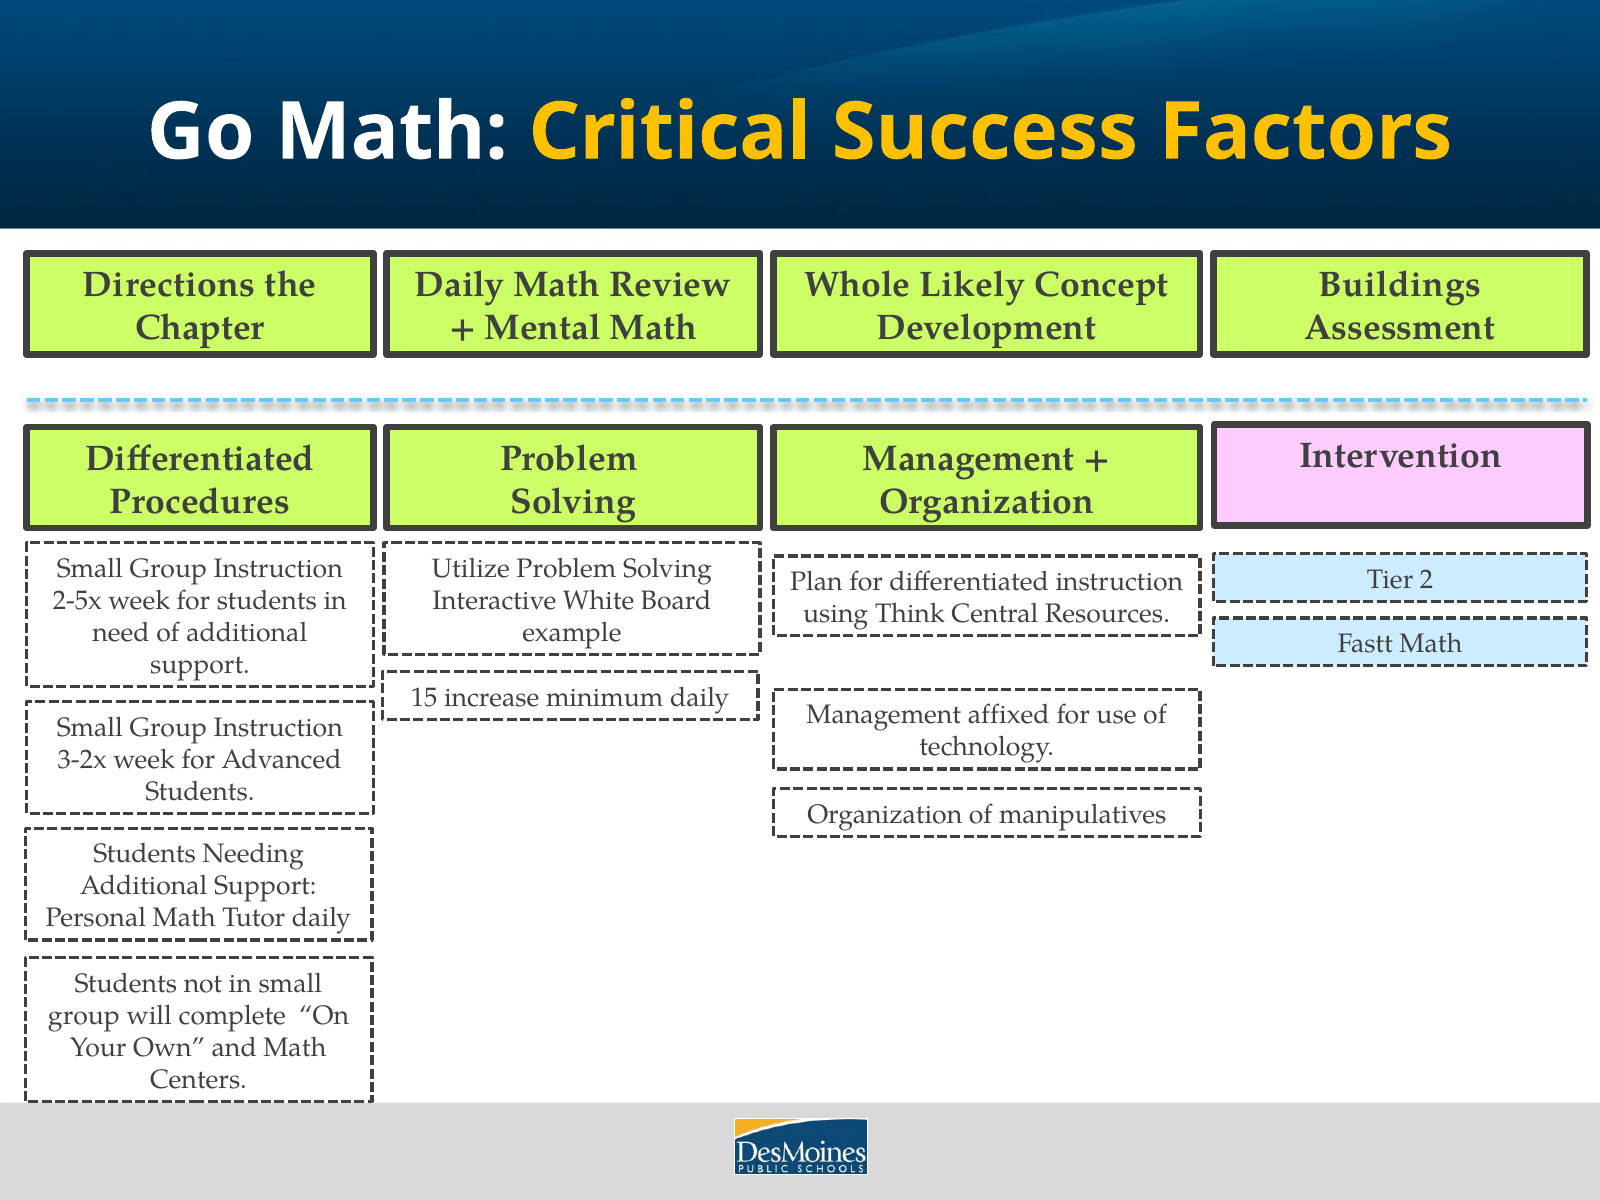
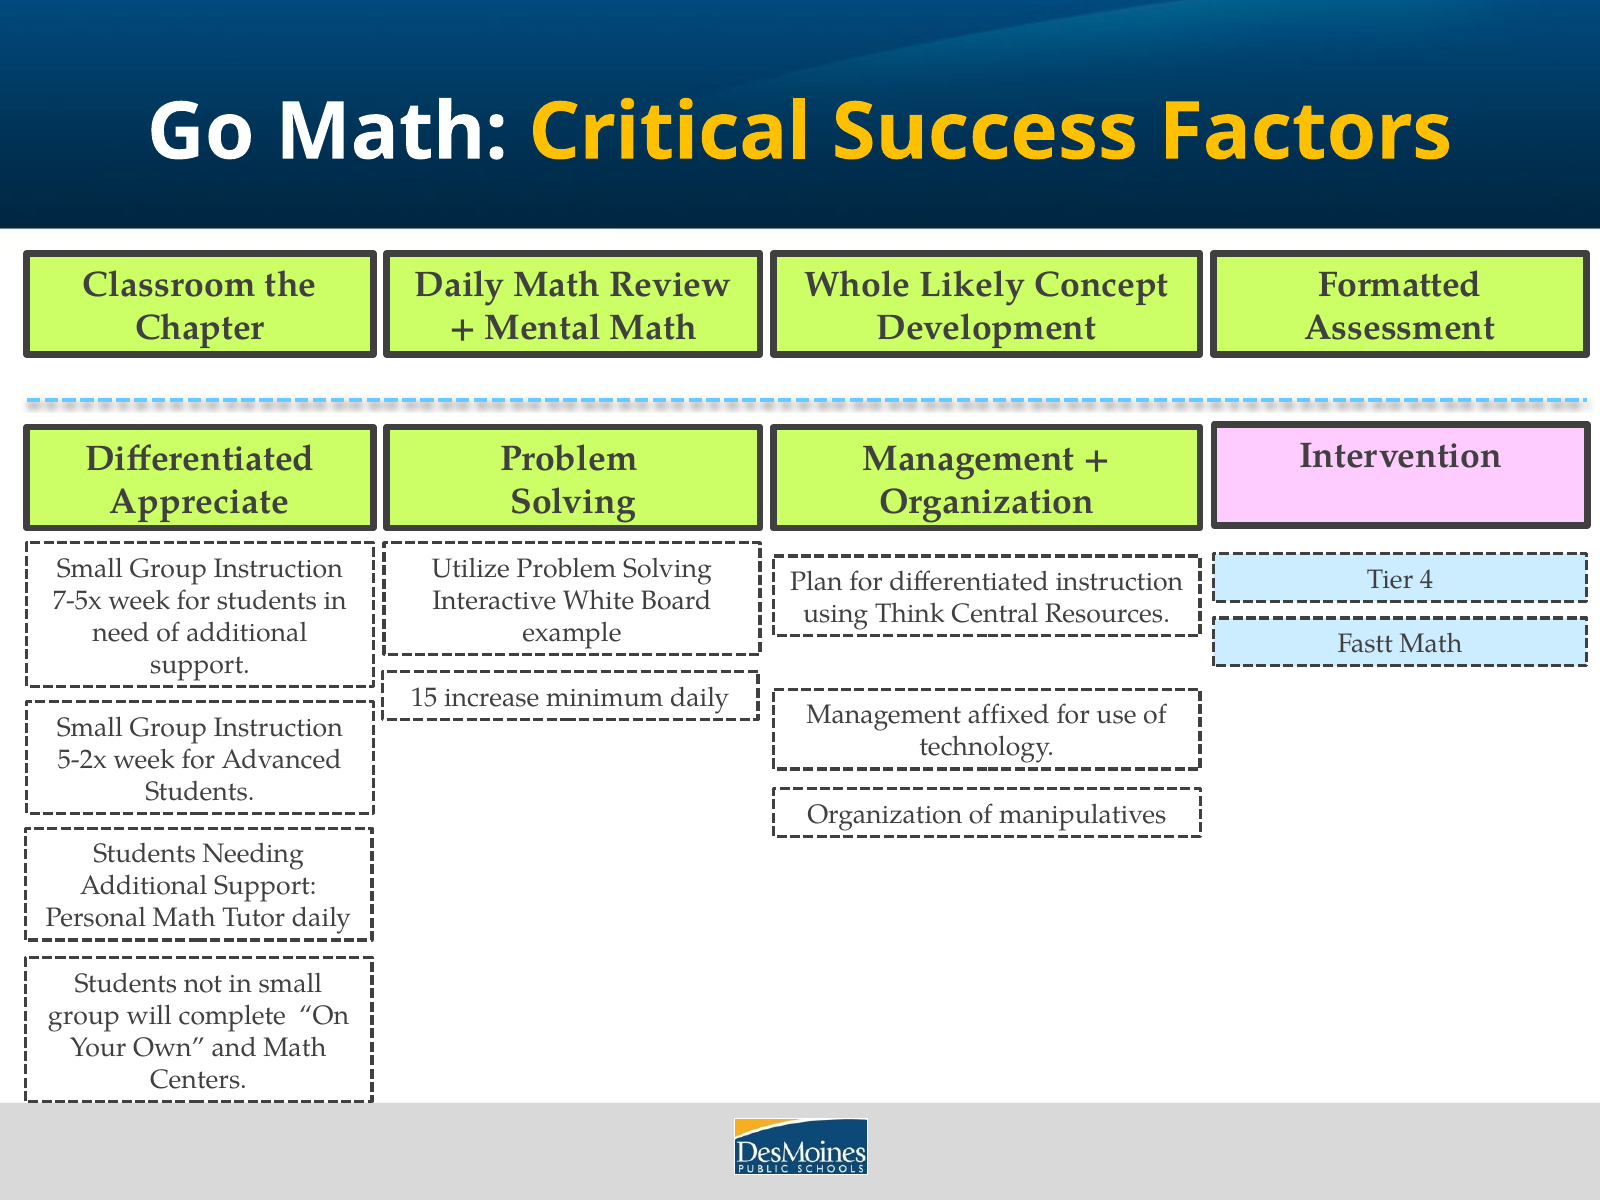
Buildings: Buildings -> Formatted
Directions: Directions -> Classroom
Procedures: Procedures -> Appreciate
2: 2 -> 4
2-5x: 2-5x -> 7-5x
3-2x: 3-2x -> 5-2x
